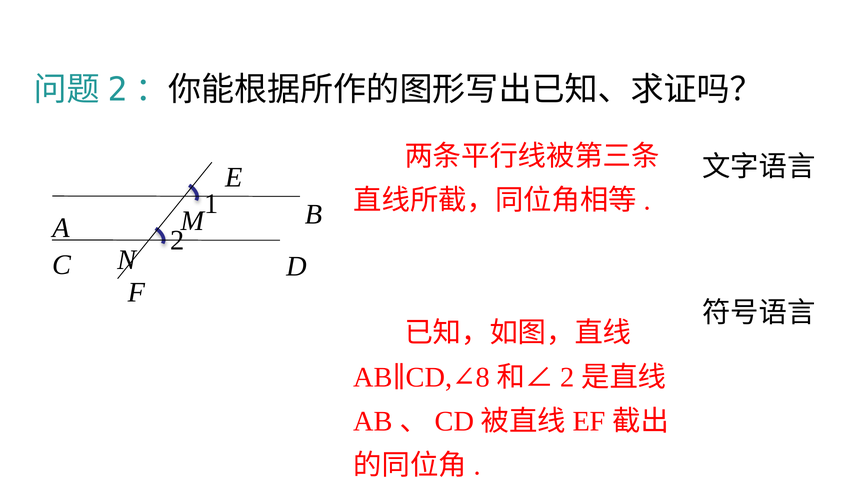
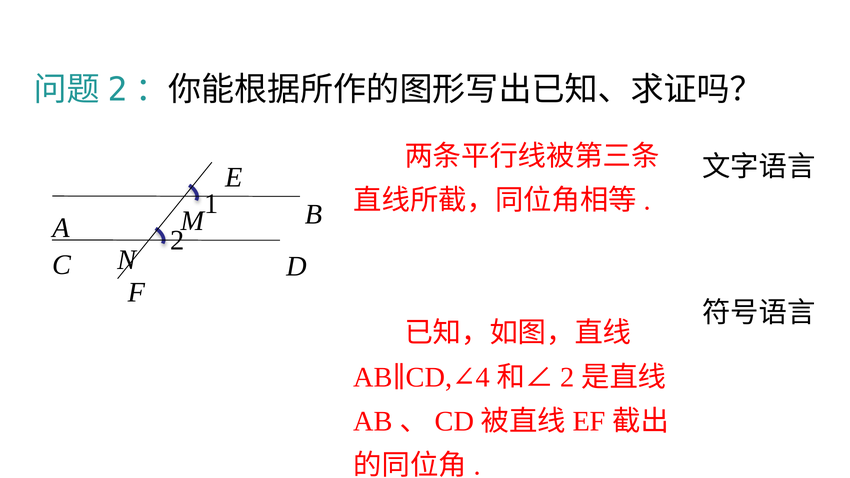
8: 8 -> 4
